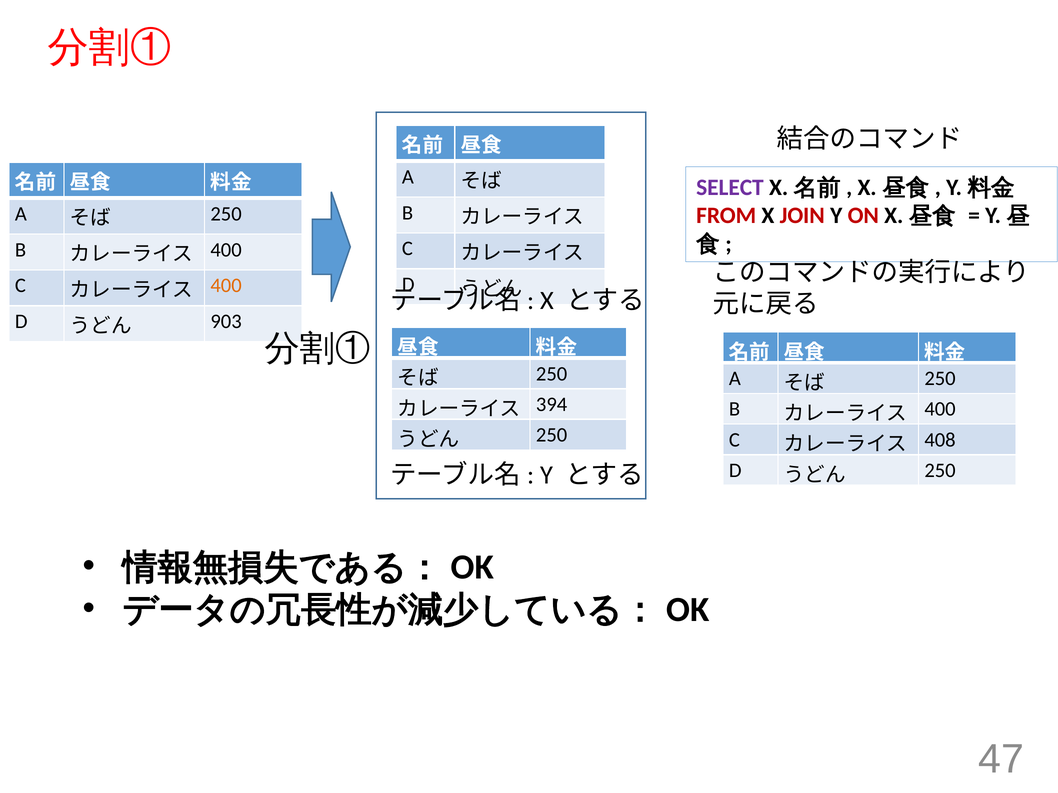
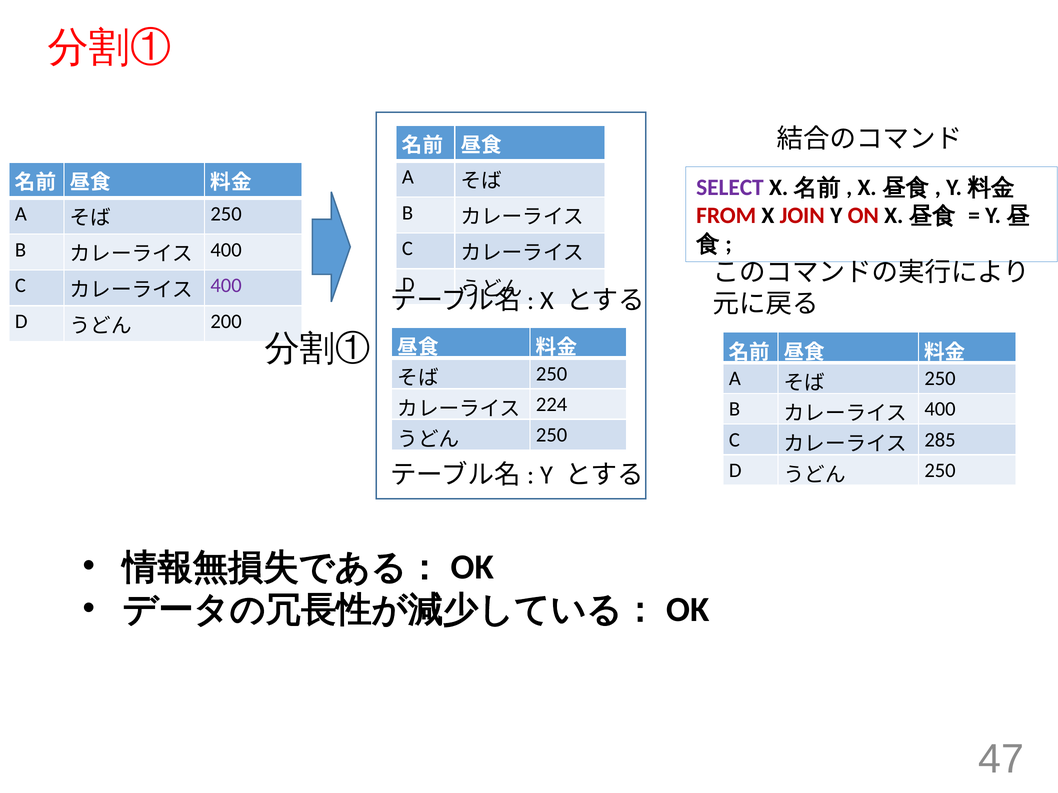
400 at (226, 286) colour: orange -> purple
903: 903 -> 200
394: 394 -> 224
408: 408 -> 285
